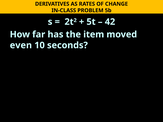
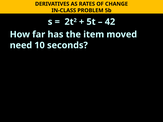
even: even -> need
